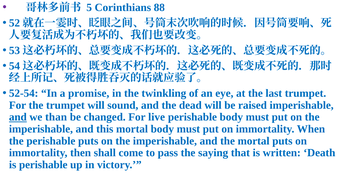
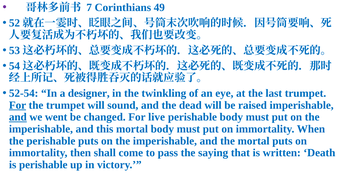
5: 5 -> 7
88: 88 -> 49
promise: promise -> designer
For at (18, 105) underline: none -> present
than: than -> went
